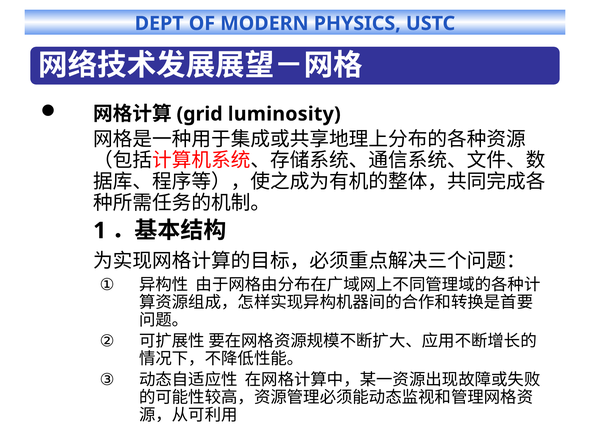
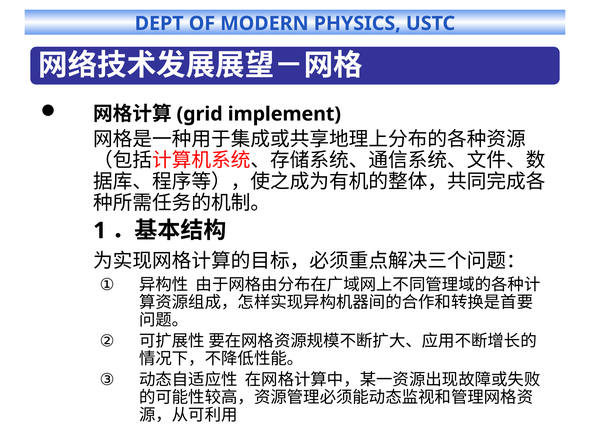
luminosity: luminosity -> implement
